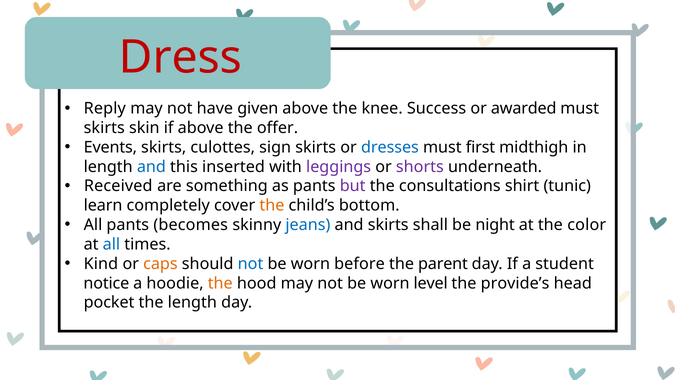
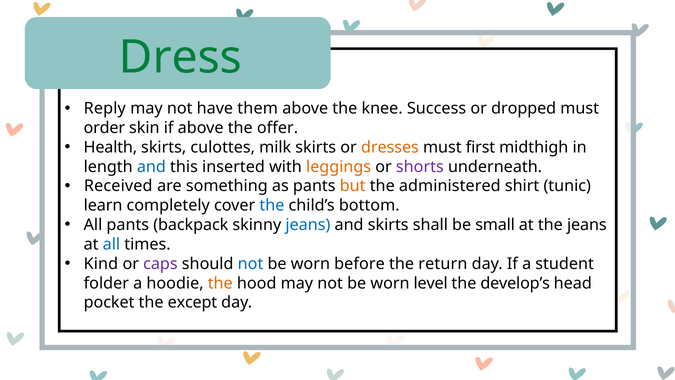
Dress colour: red -> green
given: given -> them
awarded: awarded -> dropped
skirts at (104, 128): skirts -> order
Events: Events -> Health
sign: sign -> milk
dresses colour: blue -> orange
leggings colour: purple -> orange
but colour: purple -> orange
consultations: consultations -> administered
the at (272, 205) colour: orange -> blue
becomes: becomes -> backpack
night: night -> small
the color: color -> jeans
caps colour: orange -> purple
parent: parent -> return
notice: notice -> folder
provide’s: provide’s -> develop’s
the length: length -> except
